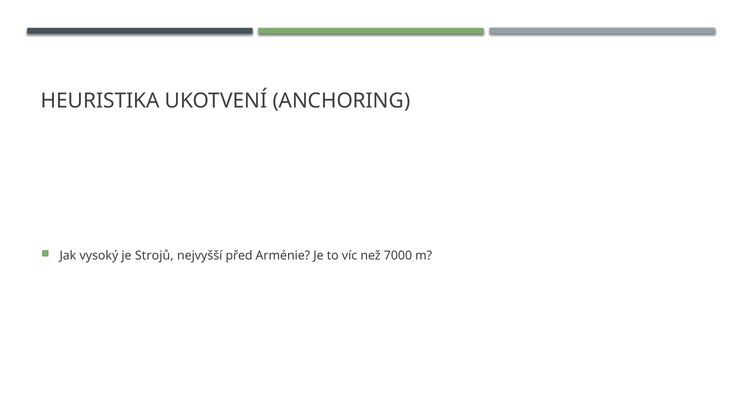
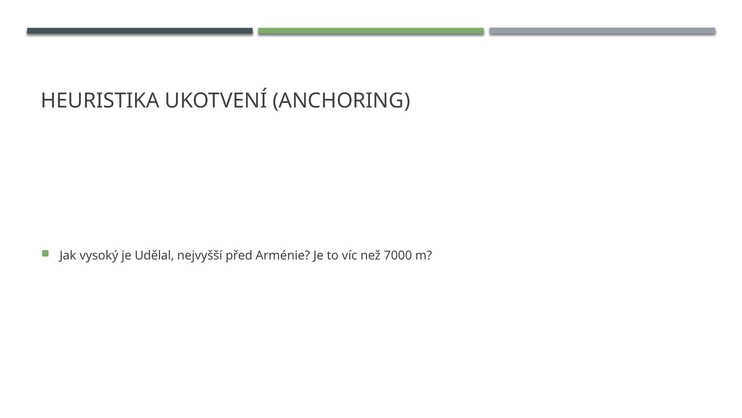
Strojů: Strojů -> Udělal
